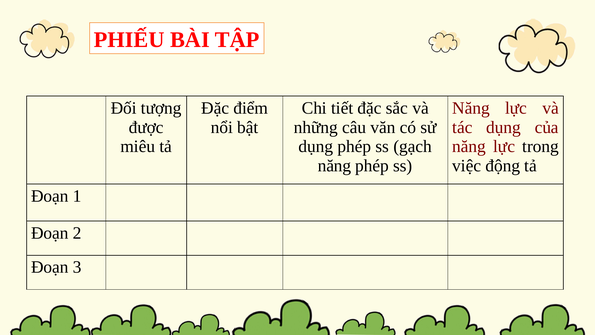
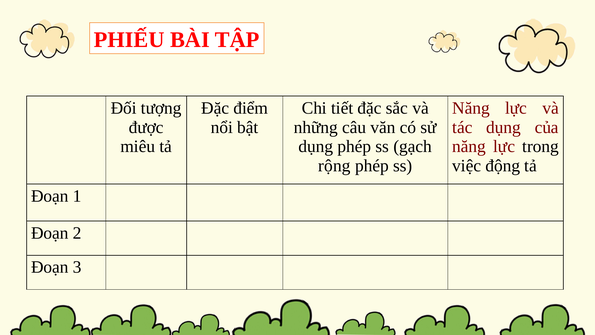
năng at (335, 166): năng -> rộng
